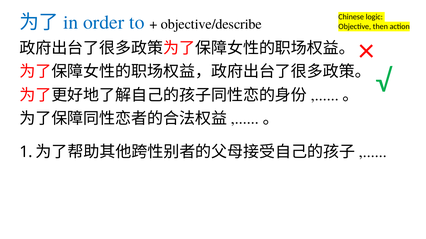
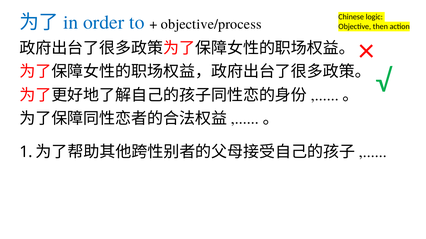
objective/describe: objective/describe -> objective/process
